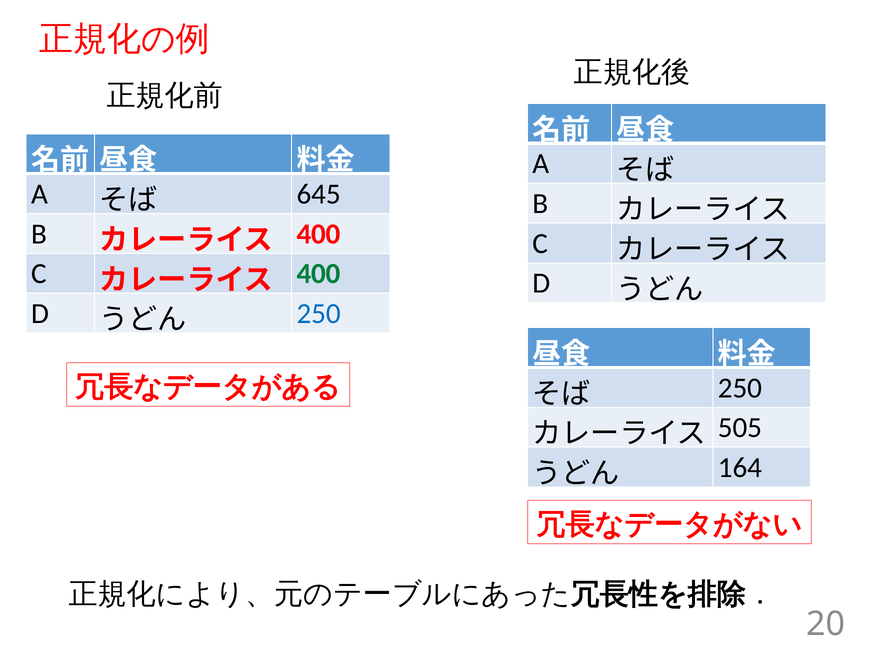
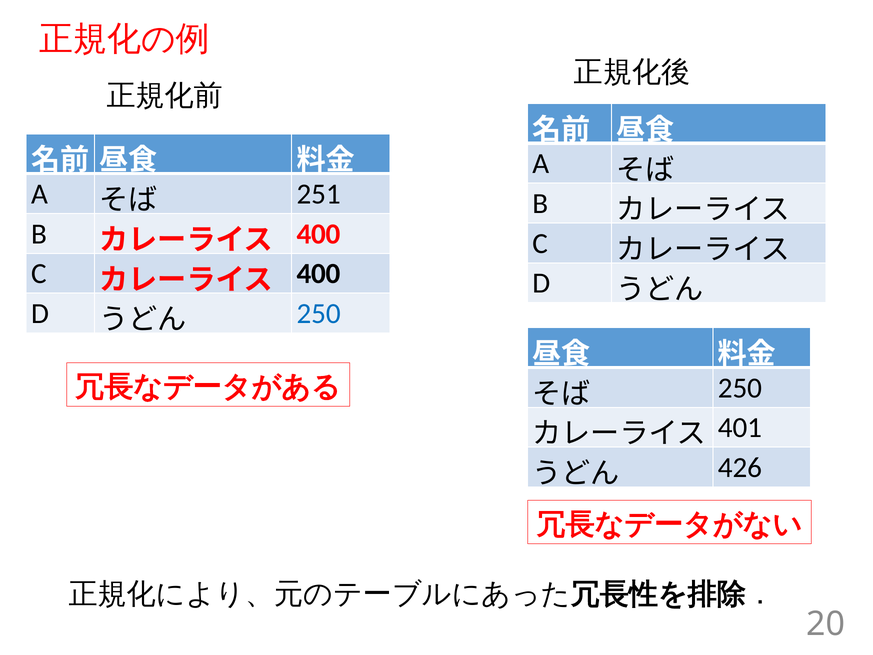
645: 645 -> 251
400 at (319, 274) colour: green -> black
505: 505 -> 401
164: 164 -> 426
